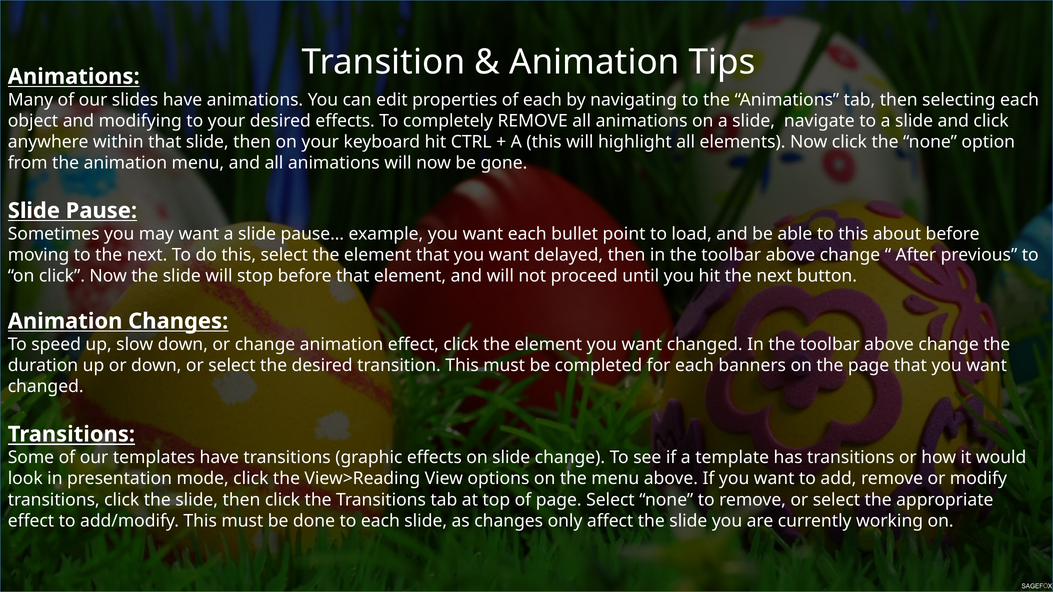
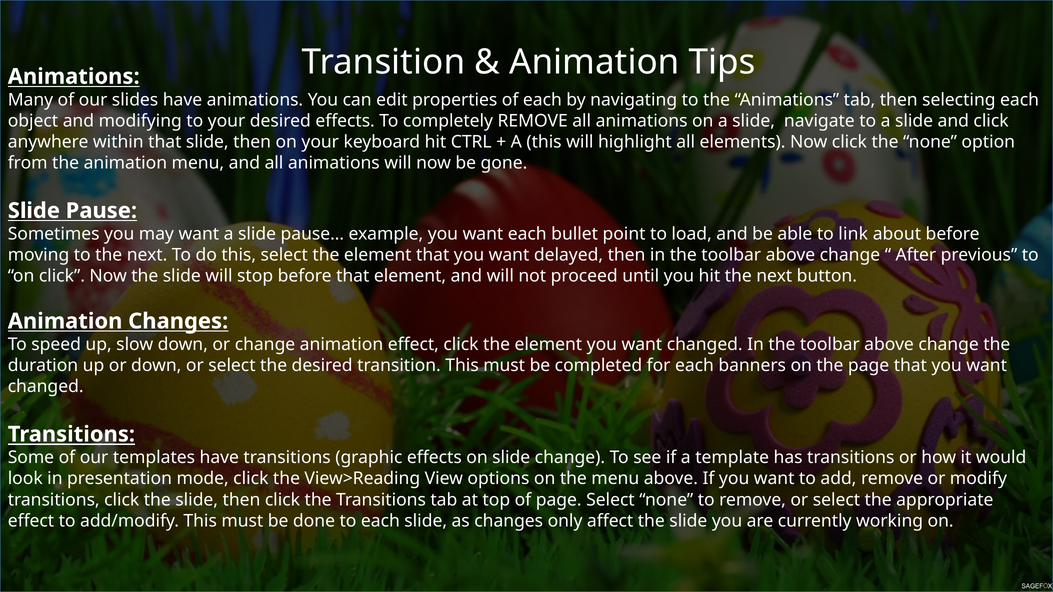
to this: this -> link
